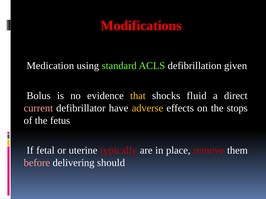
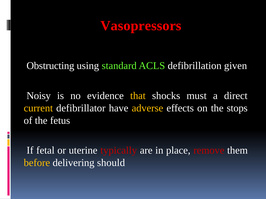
Modifications: Modifications -> Vasopressors
Medication: Medication -> Obstructing
Bolus: Bolus -> Noisy
fluid: fluid -> must
current colour: pink -> yellow
before colour: pink -> yellow
